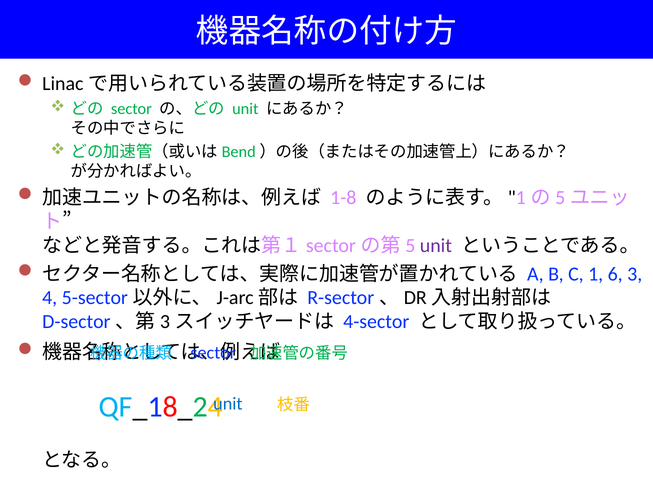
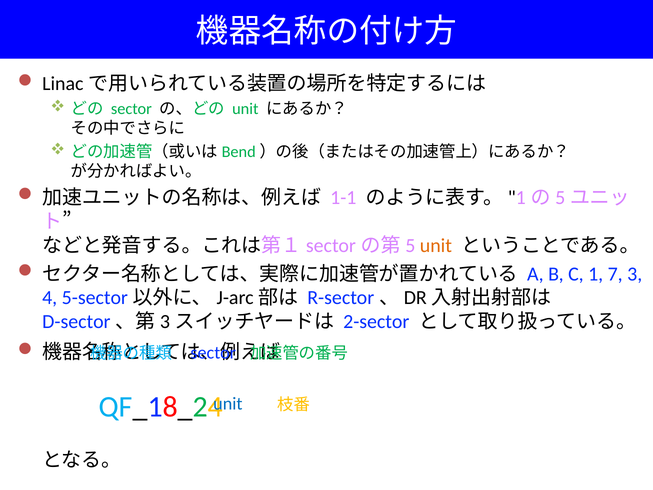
1-8: 1-8 -> 1-1
unit at (436, 246) colour: purple -> orange
6: 6 -> 7
4-sector: 4-sector -> 2-sector
